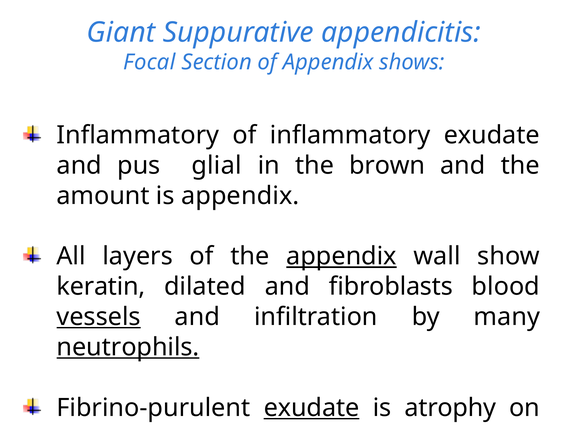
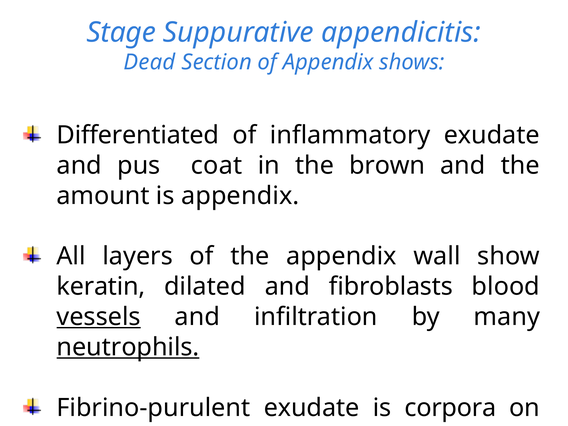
Giant: Giant -> Stage
Focal: Focal -> Dead
Inflammatory at (138, 135): Inflammatory -> Differentiated
glial: glial -> coat
appendix at (341, 256) underline: present -> none
exudate at (312, 408) underline: present -> none
atrophy: atrophy -> corpora
